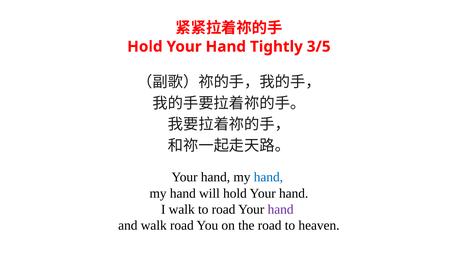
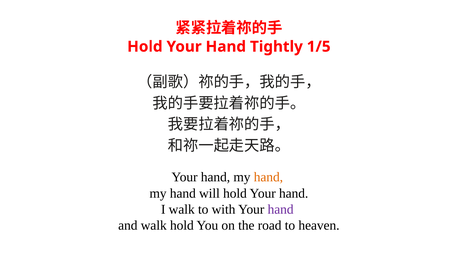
3/5: 3/5 -> 1/5
hand at (268, 177) colour: blue -> orange
to road: road -> with
walk road: road -> hold
